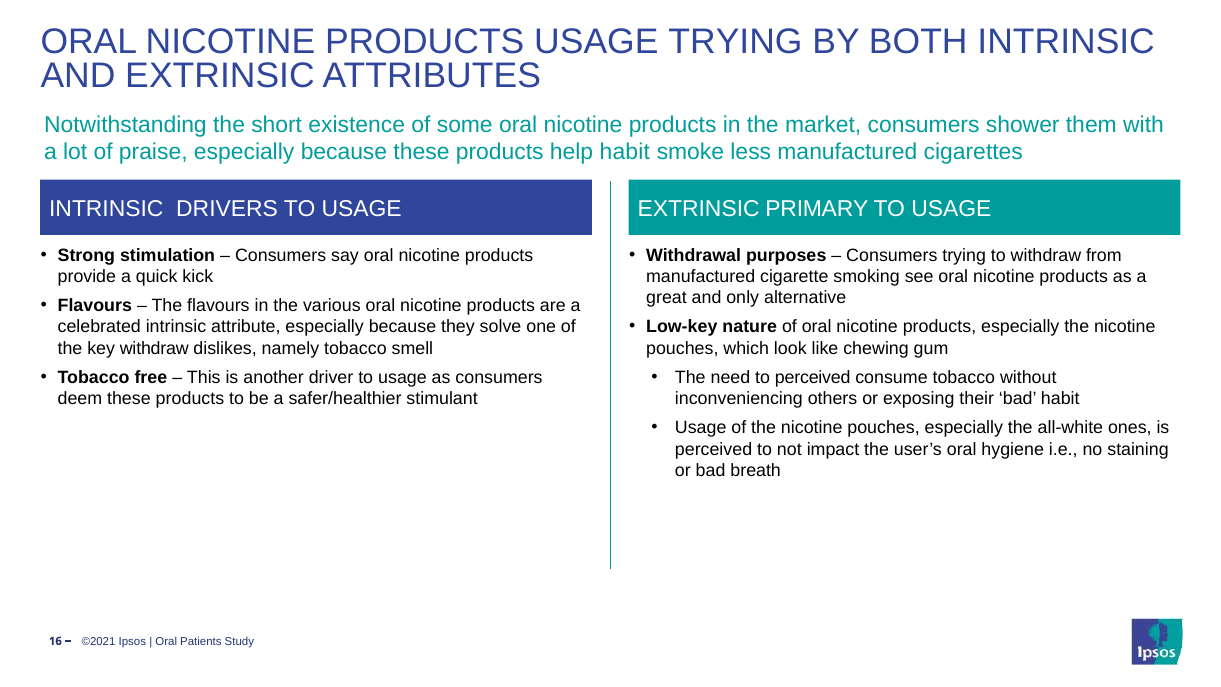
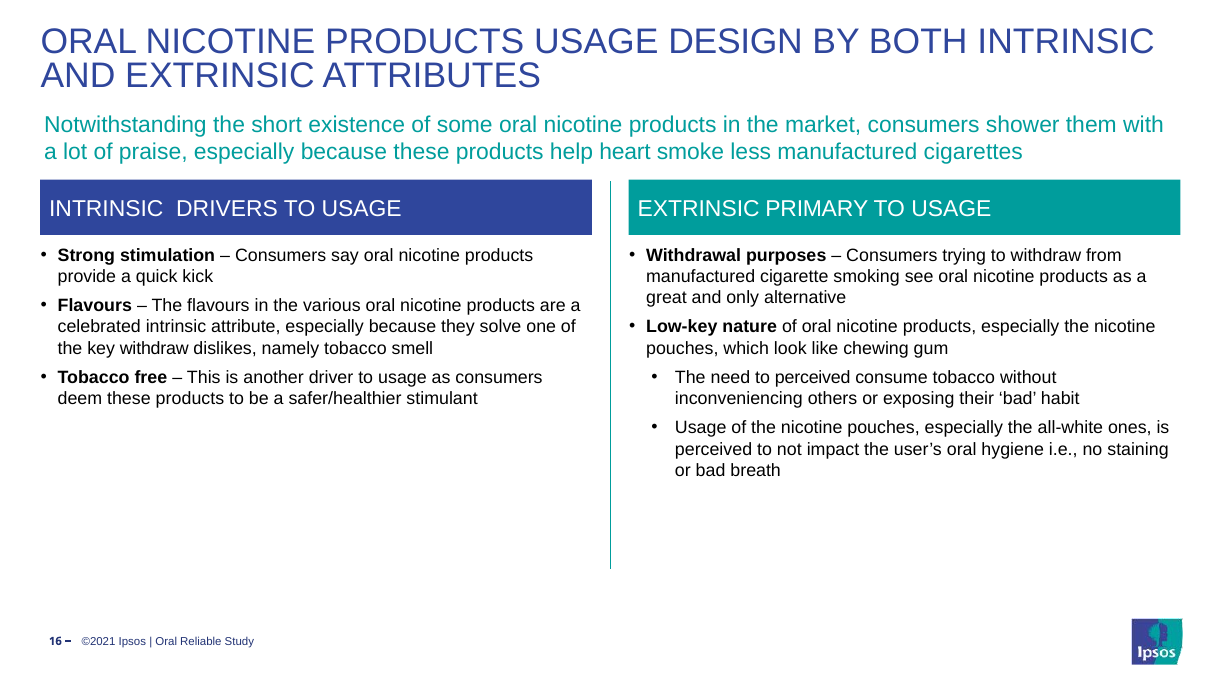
USAGE TRYING: TRYING -> DESIGN
help habit: habit -> heart
Patients: Patients -> Reliable
